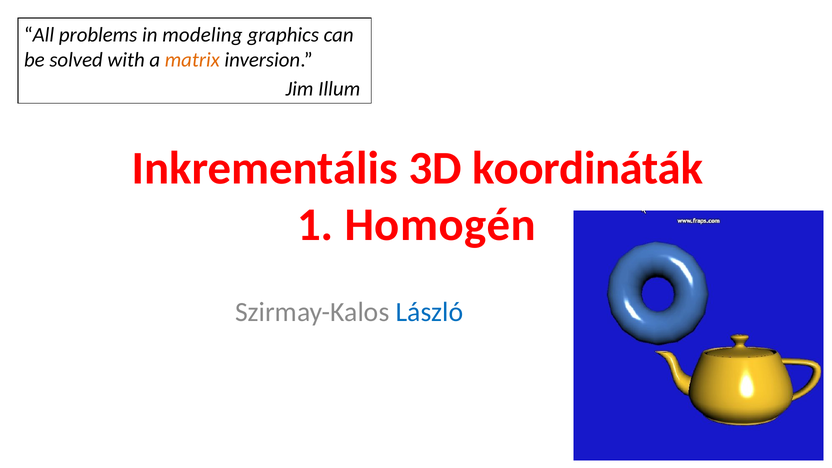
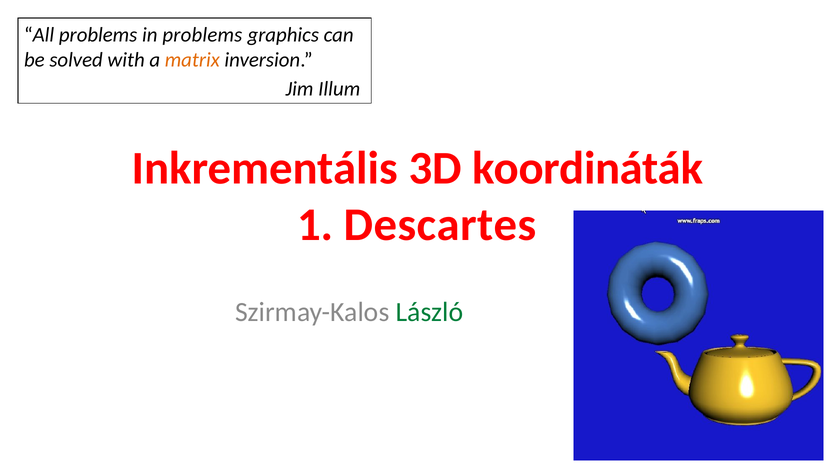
in modeling: modeling -> problems
Homogén: Homogén -> Descartes
László colour: blue -> green
